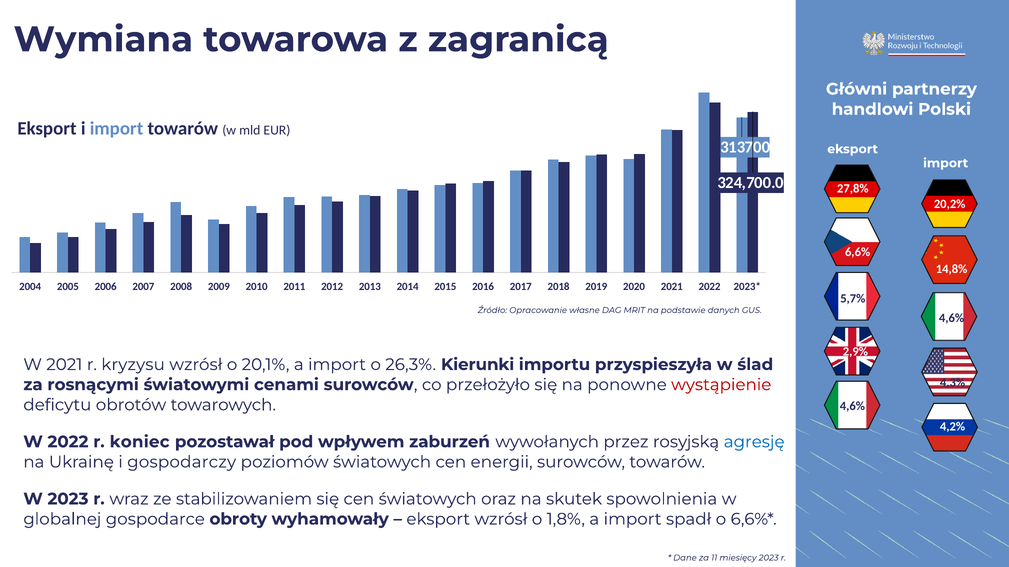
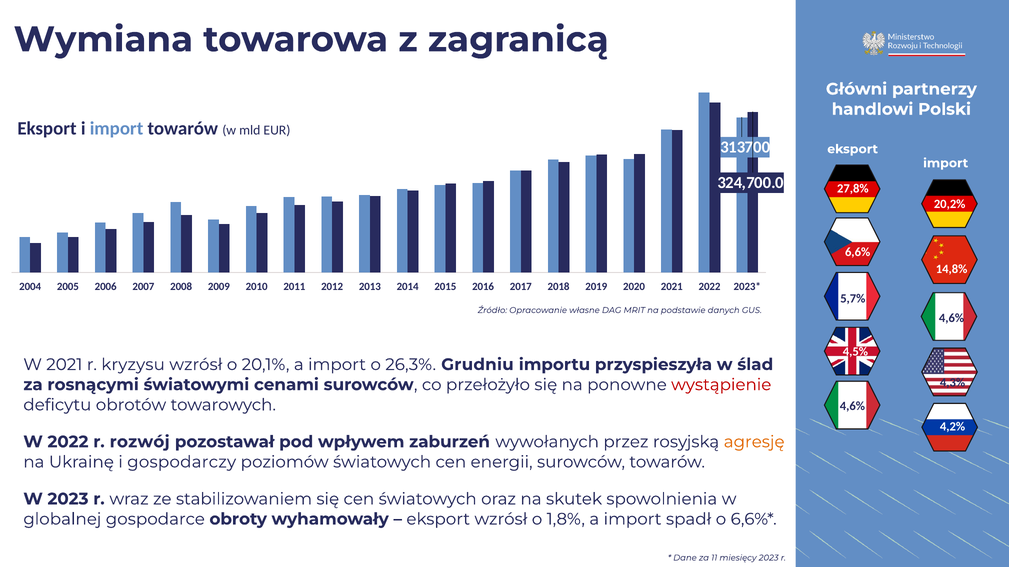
2,9%: 2,9% -> 4,5%
Kierunki: Kierunki -> Grudniu
koniec: koniec -> rozwój
agresję colour: blue -> orange
